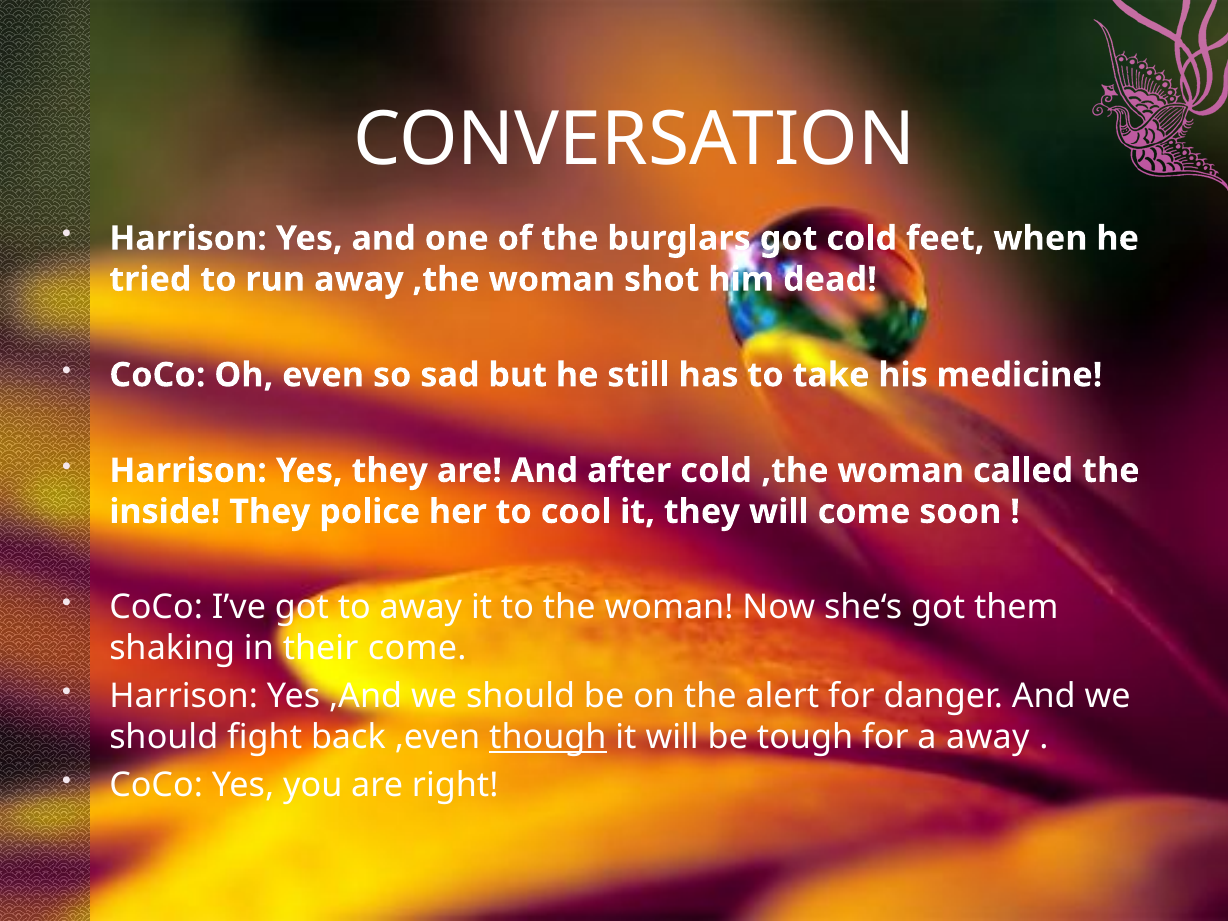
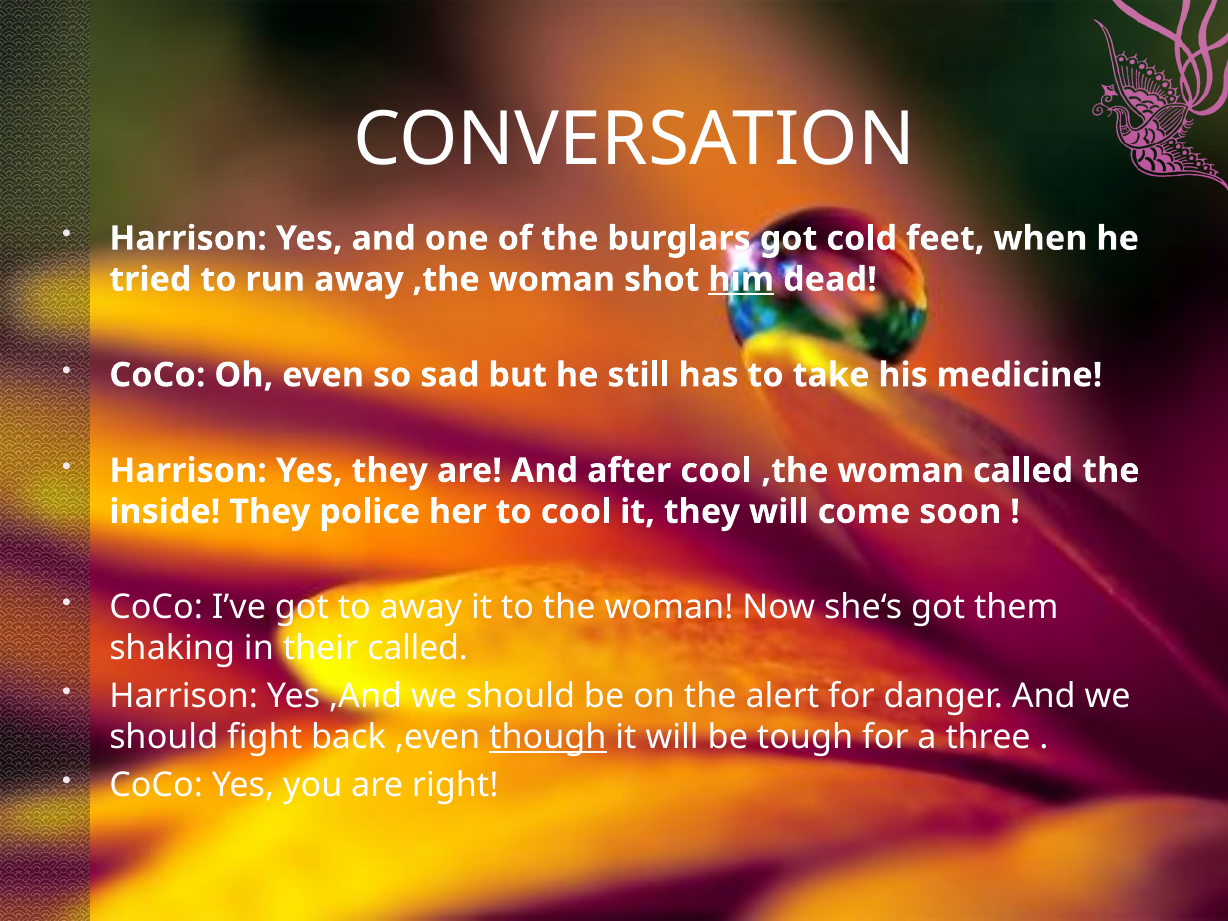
him underline: none -> present
after cold: cold -> cool
their come: come -> called
a away: away -> three
